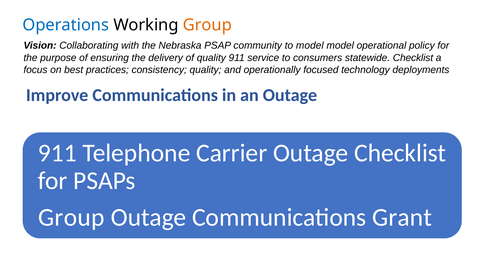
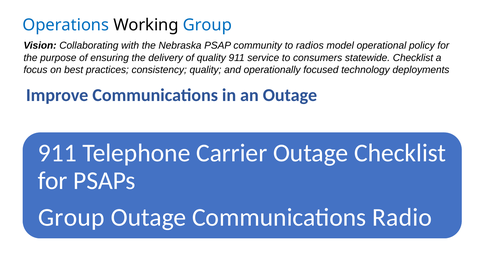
Group at (207, 25) colour: orange -> blue
to model: model -> radios
Grant: Grant -> Radio
